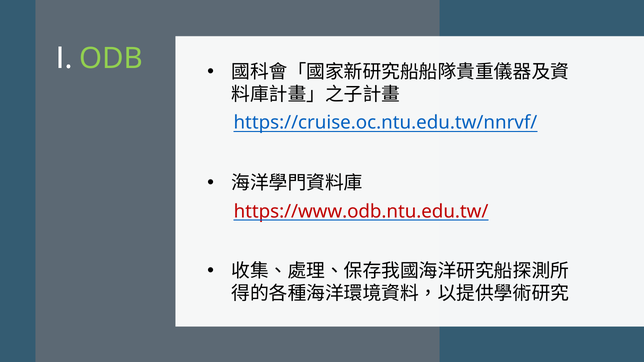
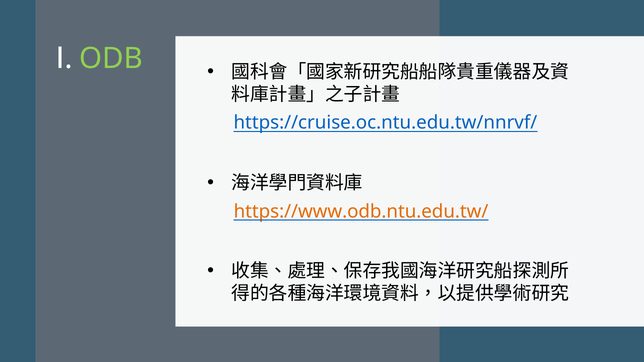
https://www.odb.ntu.edu.tw/ colour: red -> orange
